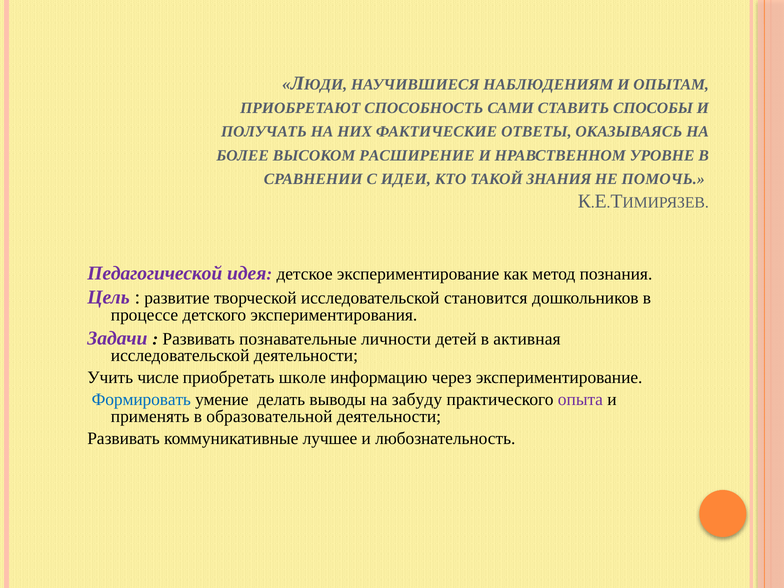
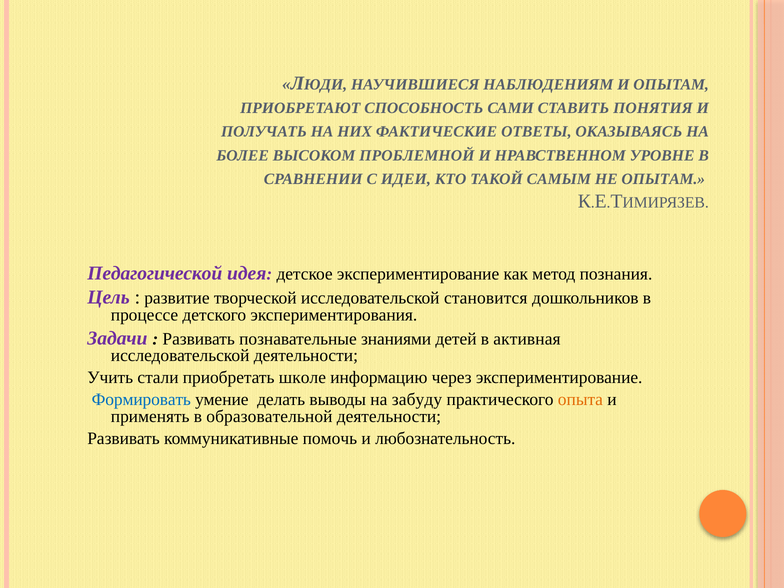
СПОСОБЫ: СПОСОБЫ -> ПОНЯТИЯ
РАСШИРЕНИЕ: РАСШИРЕНИЕ -> ПРОБЛЕМНОЙ
ЗНАНИЯ: ЗНАНИЯ -> САМЫМ
НЕ ПОМОЧЬ: ПОМОЧЬ -> ОПЫТАМ
личности: личности -> знаниями
числе: числе -> стали
опыта colour: purple -> orange
лучшее: лучшее -> помочь
